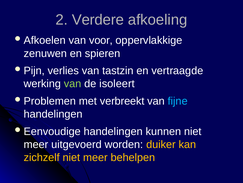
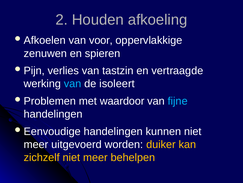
Verdere: Verdere -> Houden
van at (73, 83) colour: light green -> light blue
verbreekt: verbreekt -> waardoor
